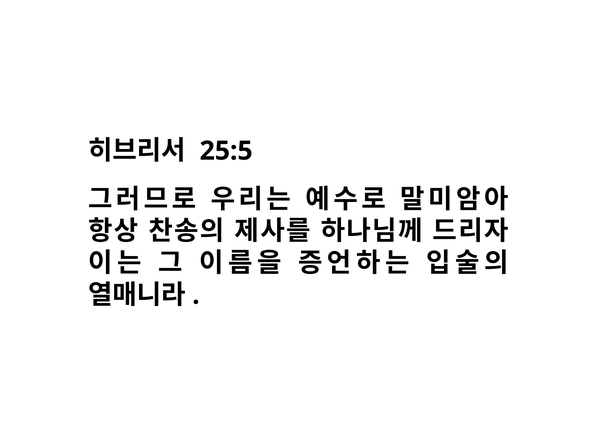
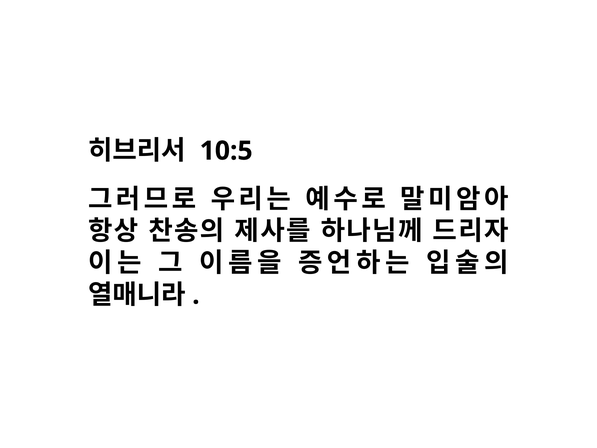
25:5: 25:5 -> 10:5
